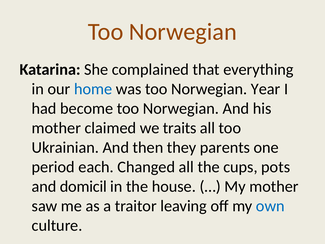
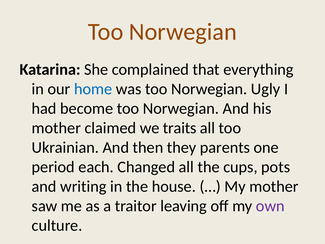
Year: Year -> Ugly
domicil: domicil -> writing
own colour: blue -> purple
